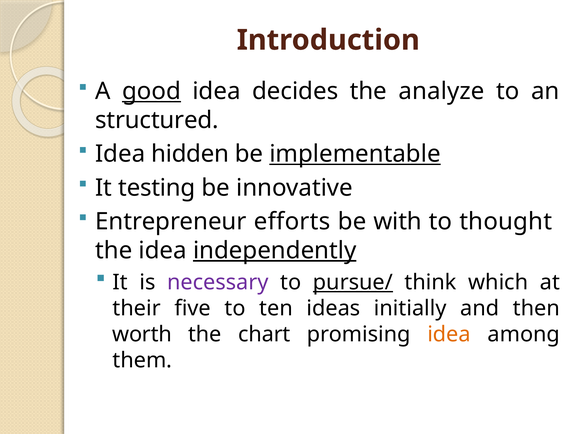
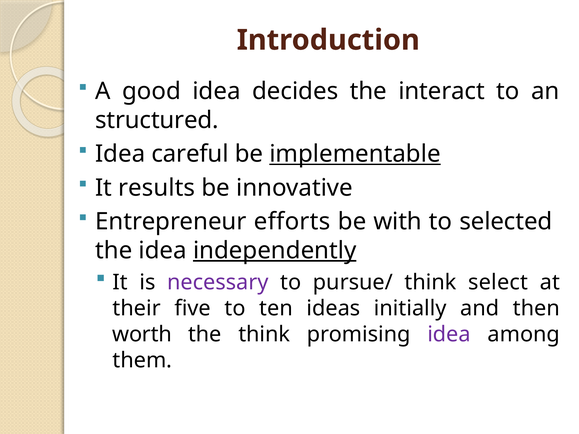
good underline: present -> none
analyze: analyze -> interact
hidden: hidden -> careful
testing: testing -> results
thought: thought -> selected
pursue/ underline: present -> none
which: which -> select
the chart: chart -> think
idea at (449, 335) colour: orange -> purple
